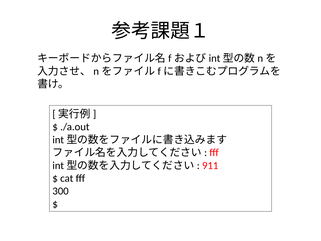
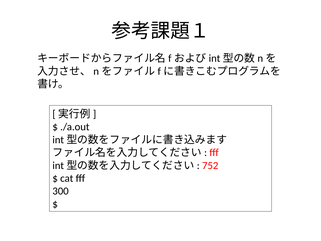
911: 911 -> 752
